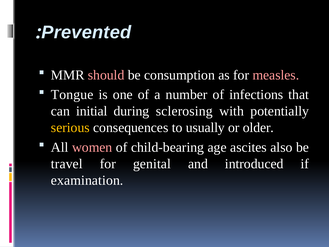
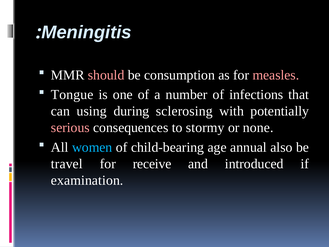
Prevented: Prevented -> Meningitis
initial: initial -> using
serious colour: yellow -> pink
usually: usually -> stormy
older: older -> none
women colour: pink -> light blue
ascites: ascites -> annual
genital: genital -> receive
